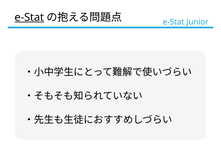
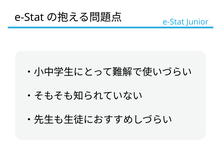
e-Stat at (29, 17) underline: present -> none
